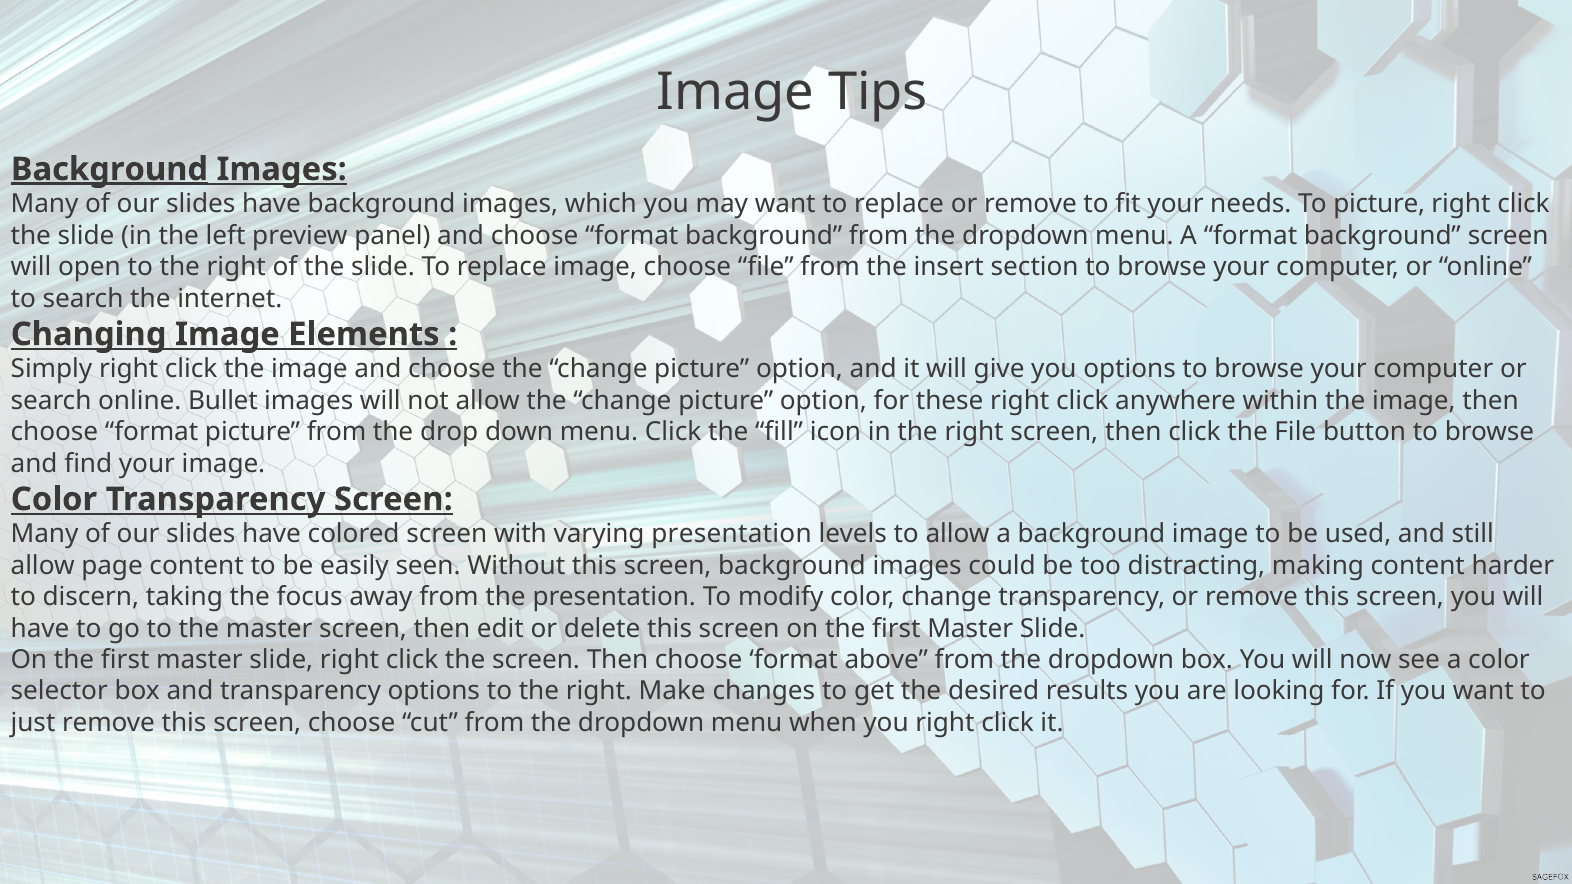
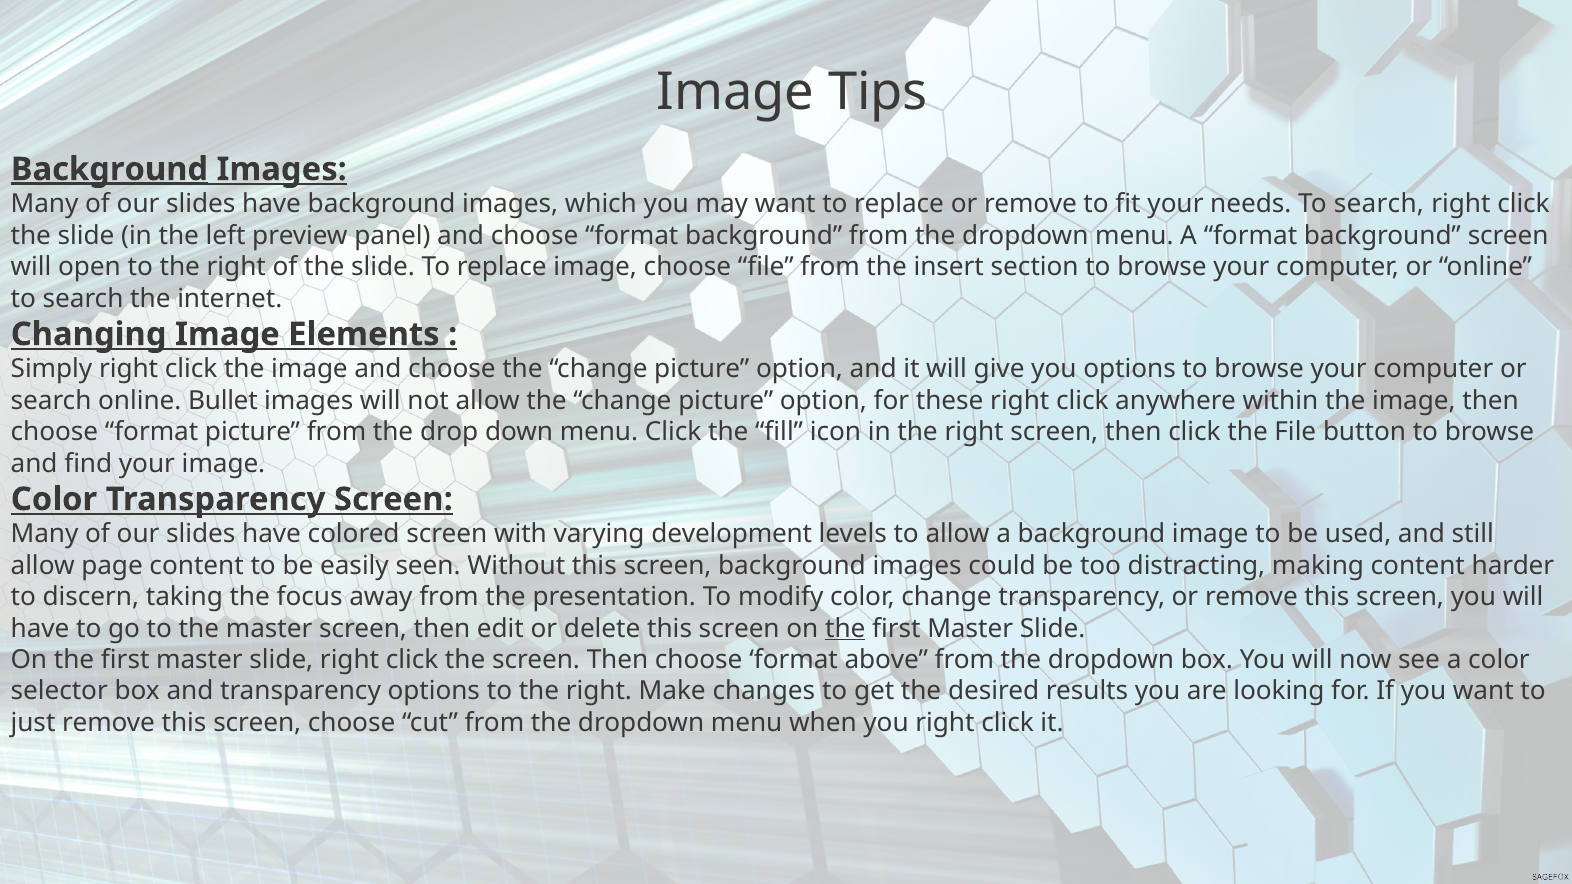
needs To picture: picture -> search
varying presentation: presentation -> development
the at (845, 629) underline: none -> present
